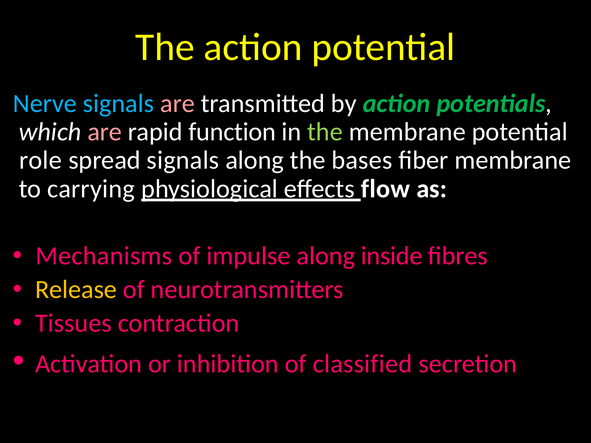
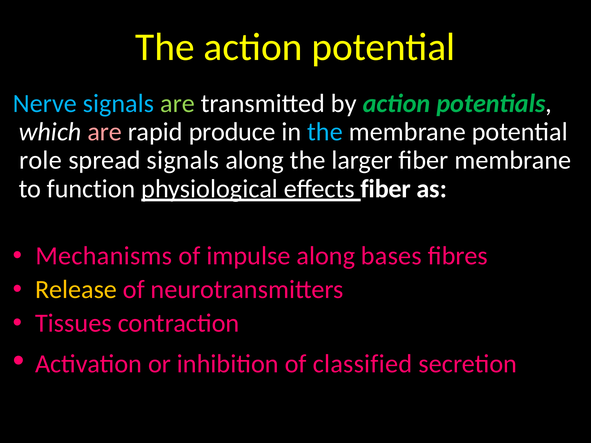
are at (178, 104) colour: pink -> light green
function: function -> produce
the at (325, 132) colour: light green -> light blue
bases: bases -> larger
carrying: carrying -> function
flow at (385, 189): flow -> fiber
inside: inside -> bases
